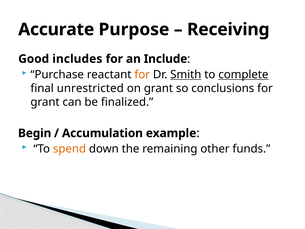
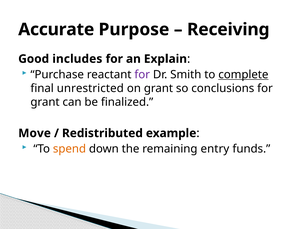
Include: Include -> Explain
for at (142, 74) colour: orange -> purple
Smith underline: present -> none
Begin: Begin -> Move
Accumulation: Accumulation -> Redistributed
other: other -> entry
